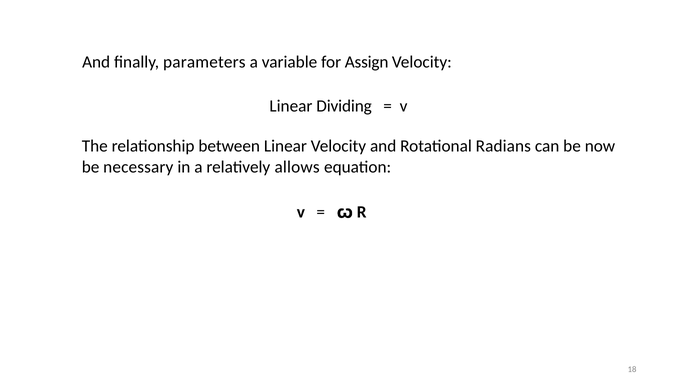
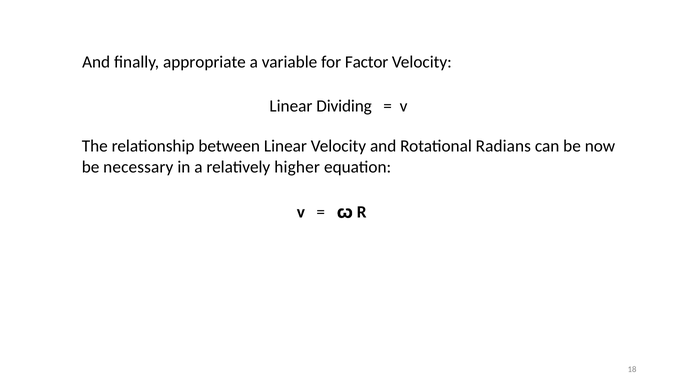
parameters: parameters -> appropriate
Assign: Assign -> Factor
allows: allows -> higher
